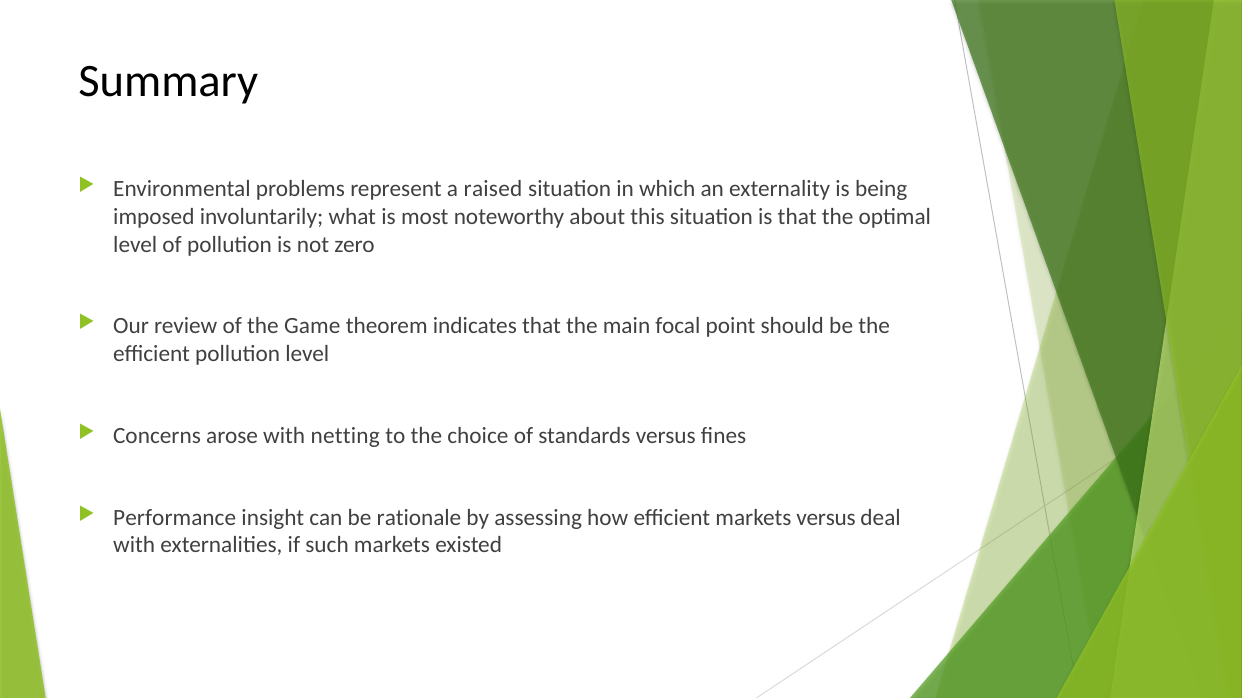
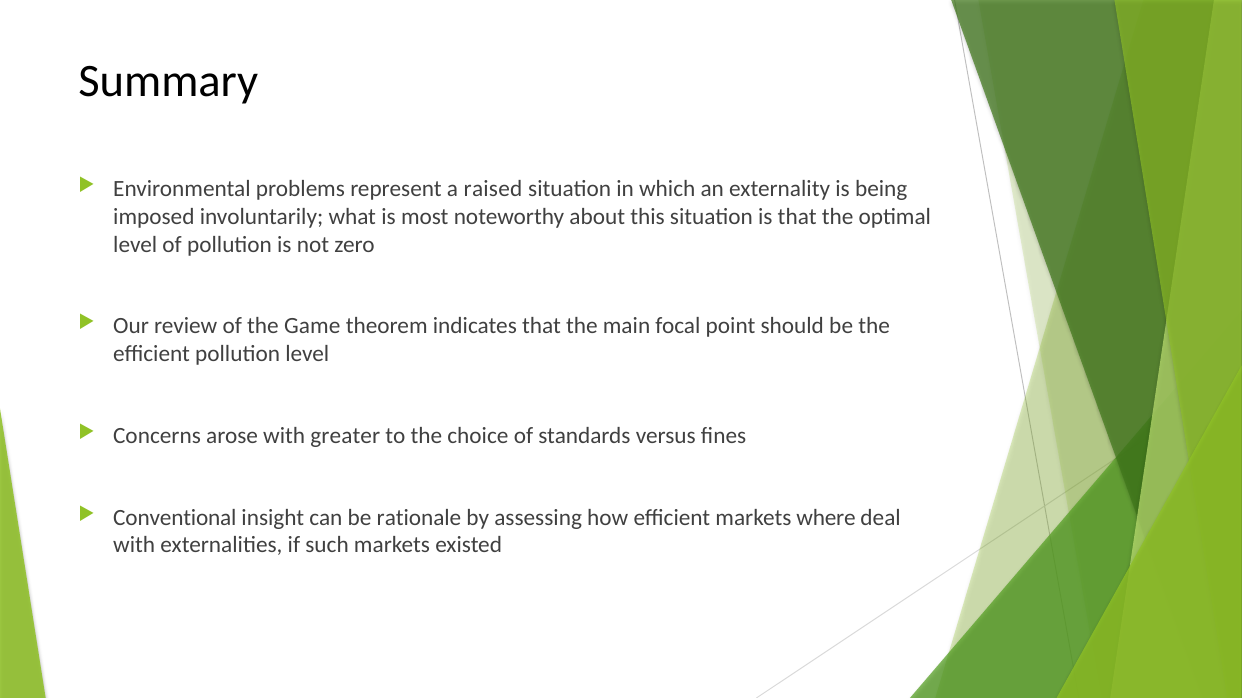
netting: netting -> greater
Performance: Performance -> Conventional
markets versus: versus -> where
